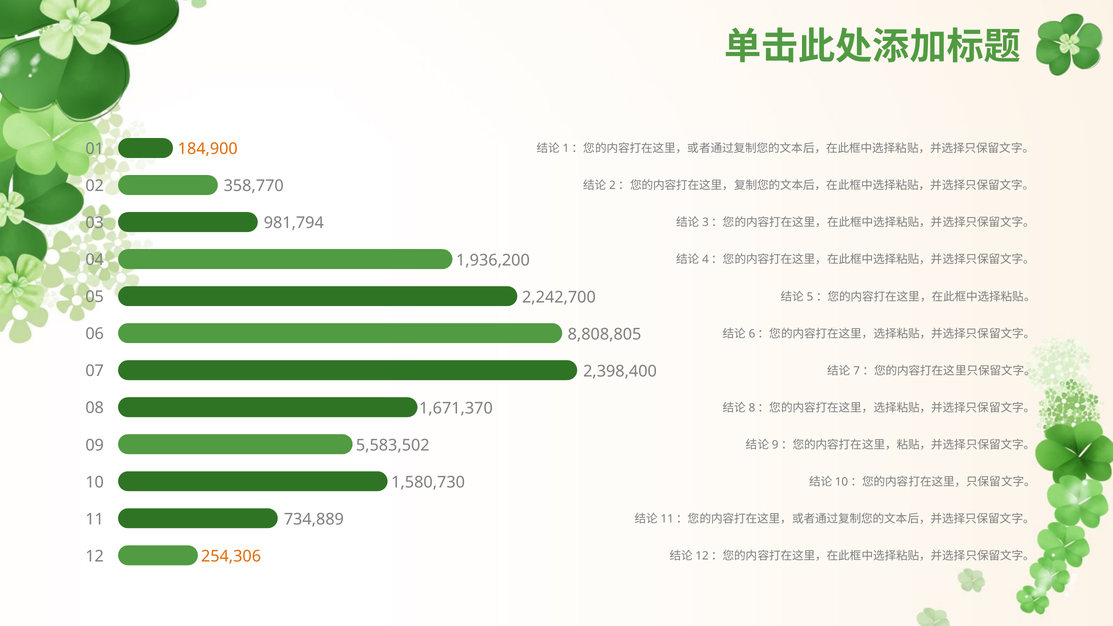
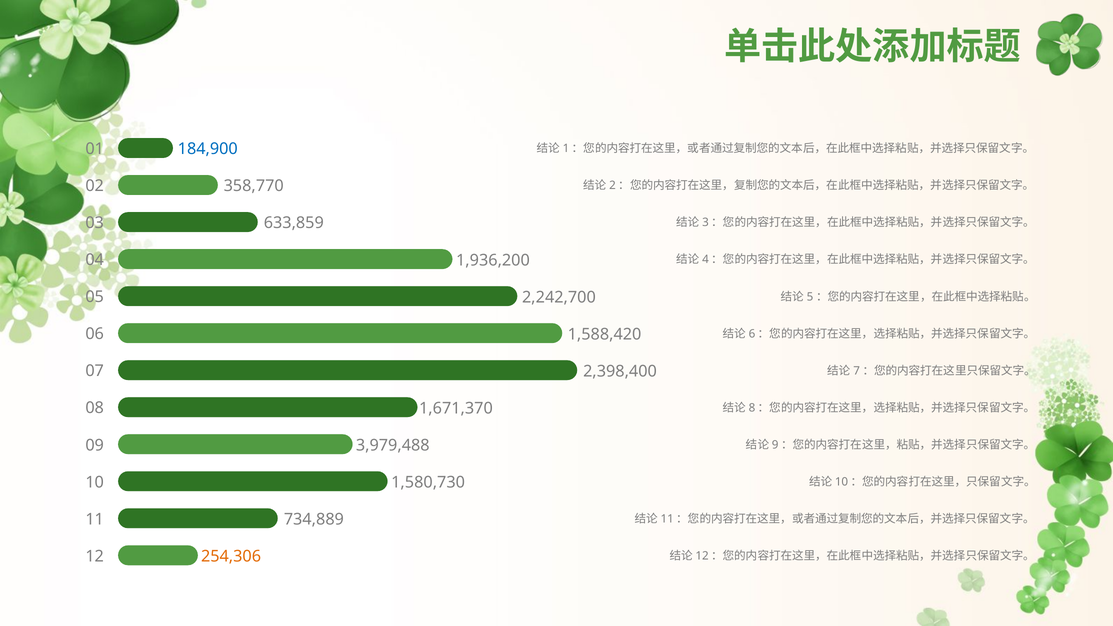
184,900 colour: orange -> blue
981,794: 981,794 -> 633,859
8,808,805: 8,808,805 -> 1,588,420
5,583,502: 5,583,502 -> 3,979,488
